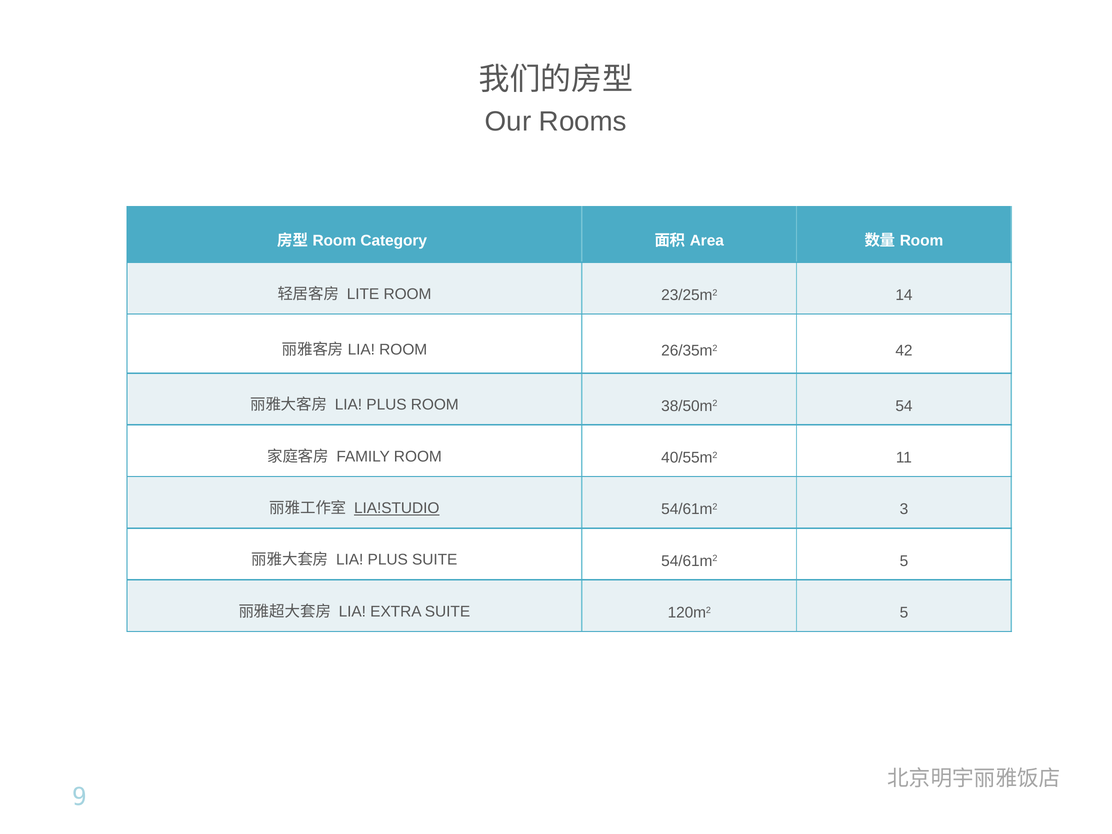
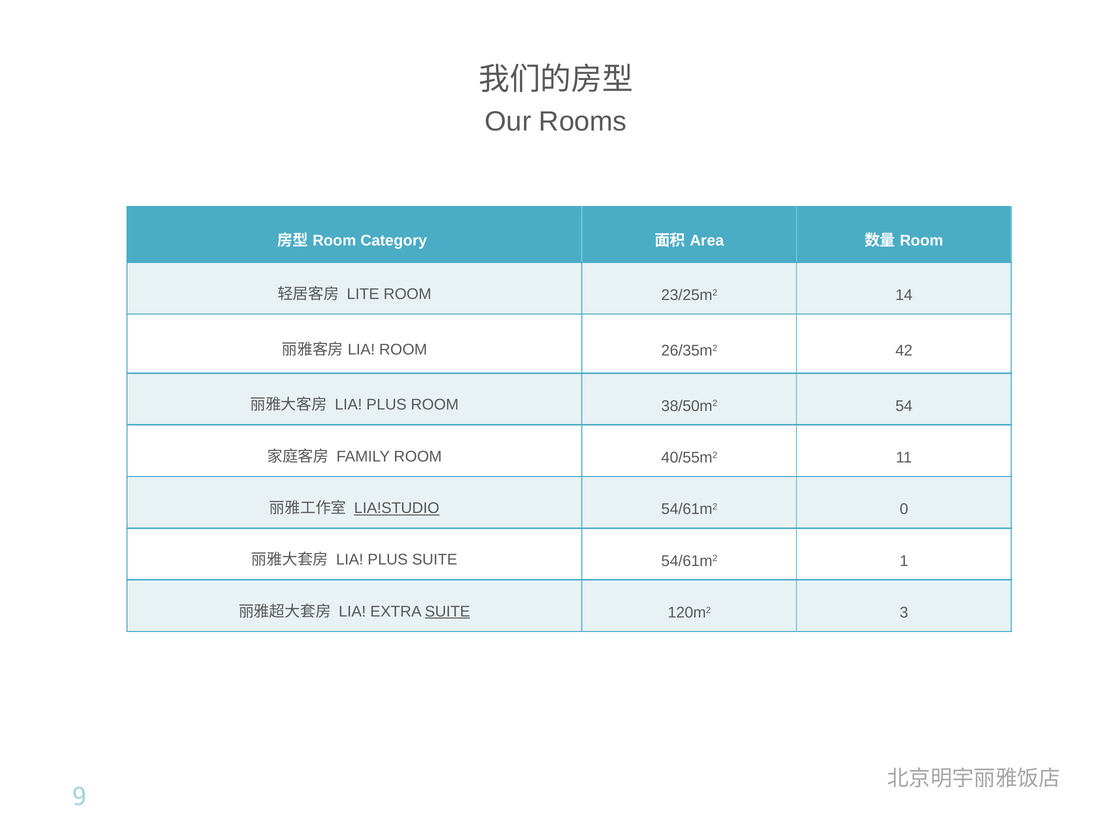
3: 3 -> 0
54/61m2 5: 5 -> 1
SUITE at (448, 611) underline: none -> present
120m2 5: 5 -> 3
